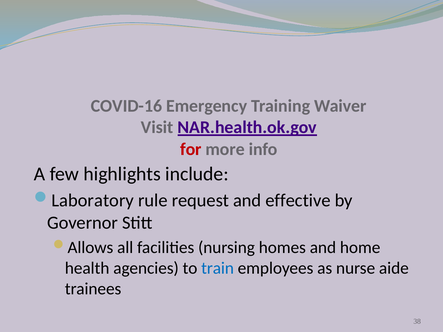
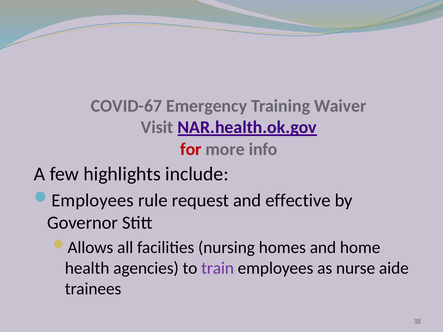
COVID-16: COVID-16 -> COVID-67
Laboratory at (93, 201): Laboratory -> Employees
train colour: blue -> purple
